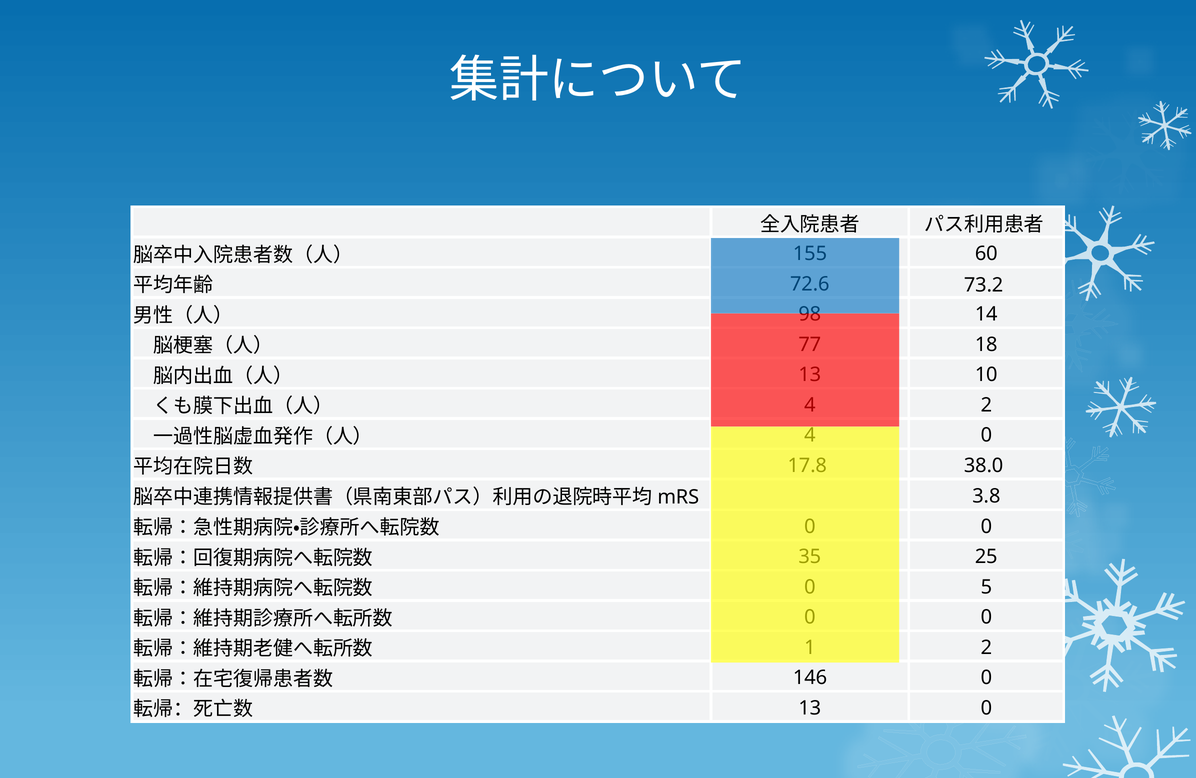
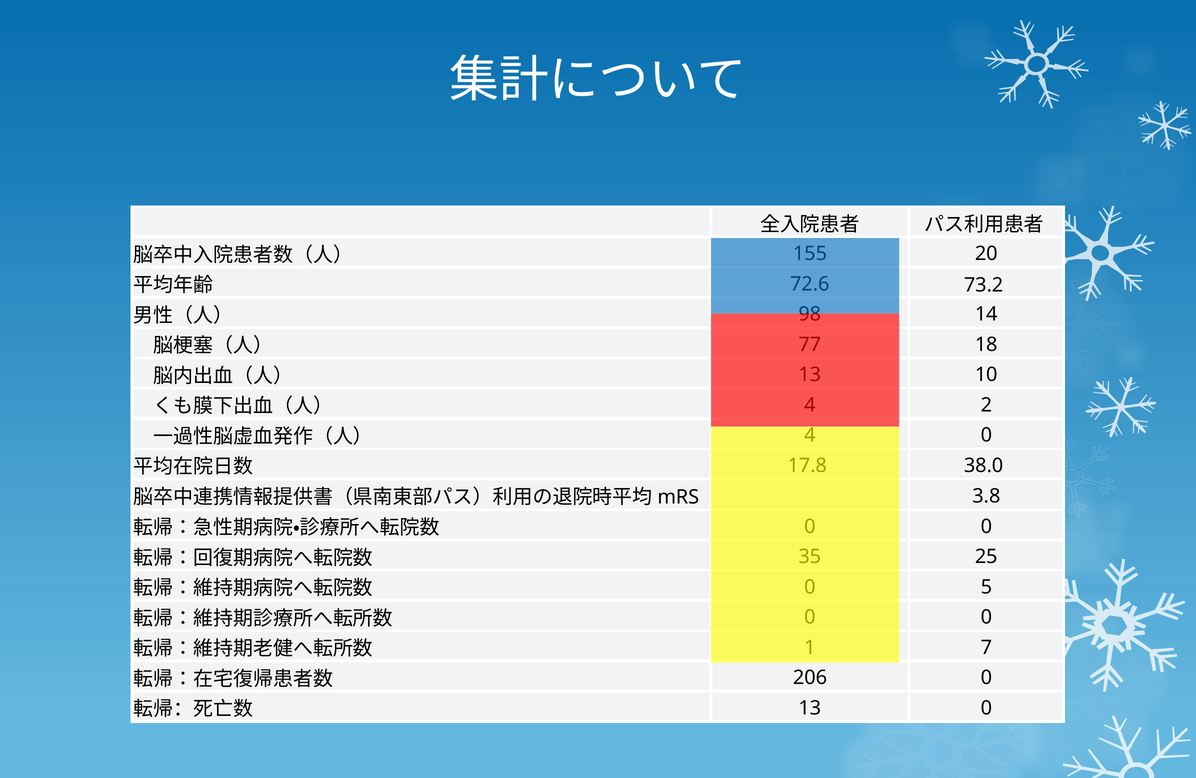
60: 60 -> 20
2 at (986, 647): 2 -> 7
146: 146 -> 206
